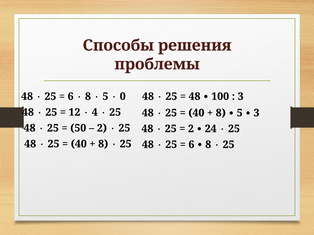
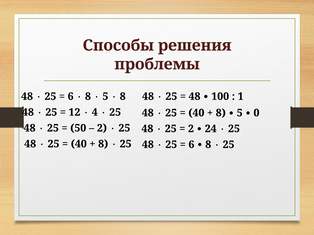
0 at (123, 97): 0 -> 8
3 at (241, 97): 3 -> 1
5 3: 3 -> 0
